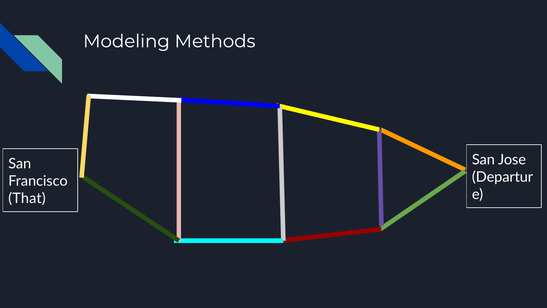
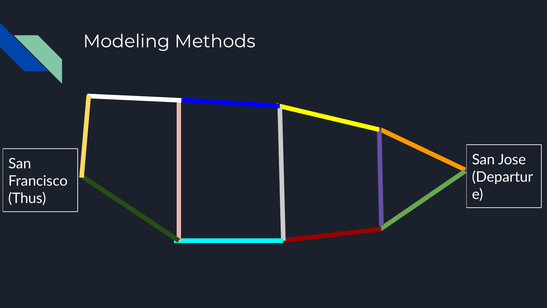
That: That -> Thus
